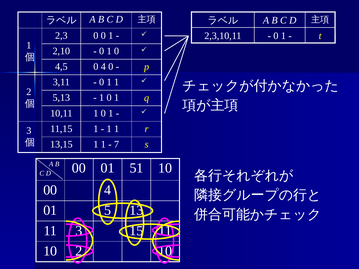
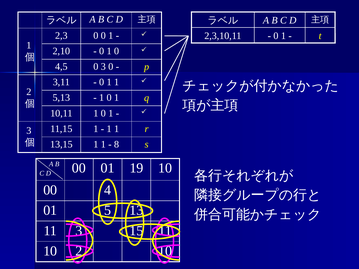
0 4: 4 -> 3
7: 7 -> 8
51: 51 -> 19
